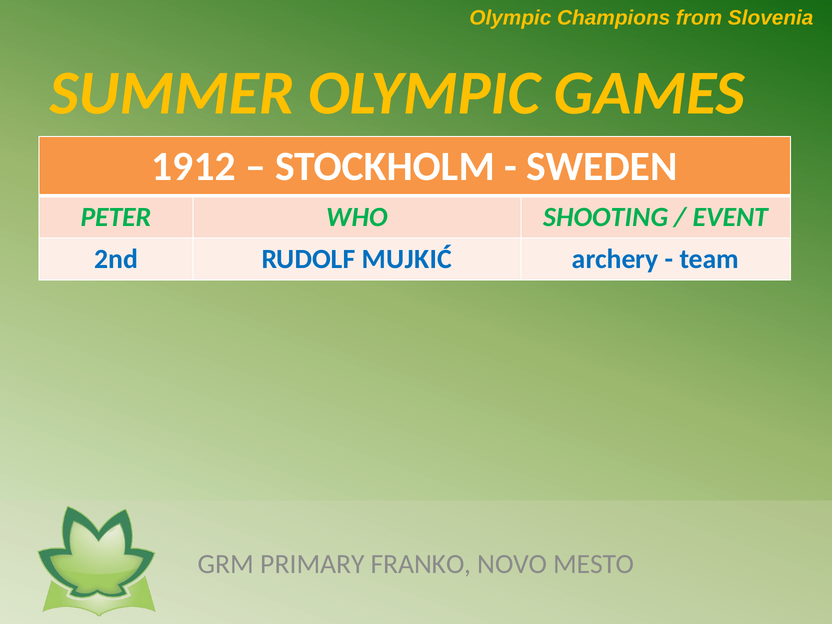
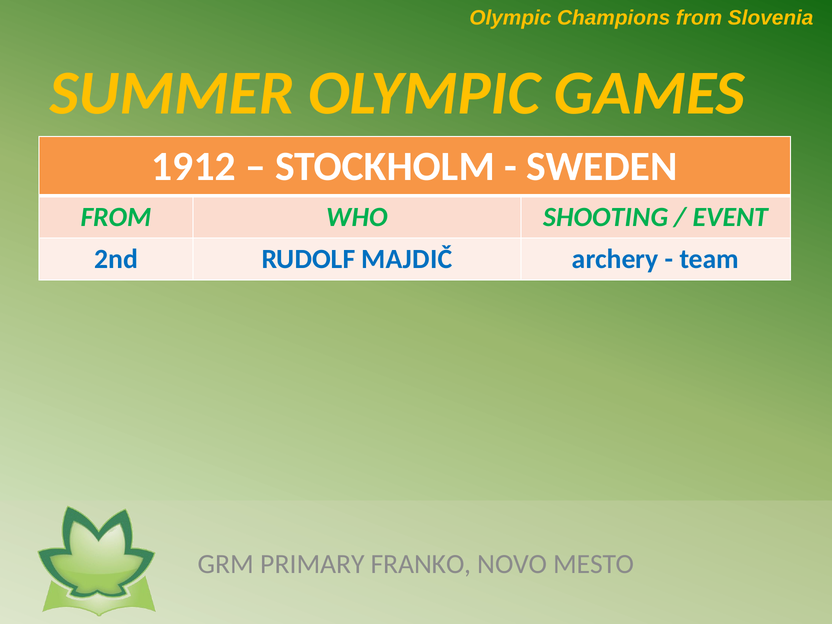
PETER at (116, 217): PETER -> FROM
MUJKIĆ: MUJKIĆ -> MAJDIČ
